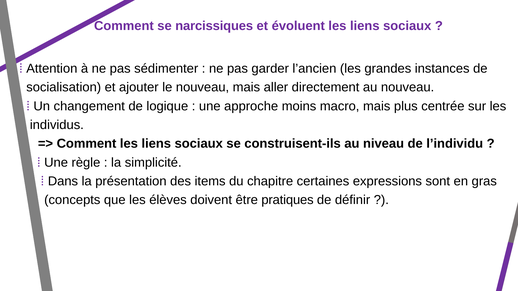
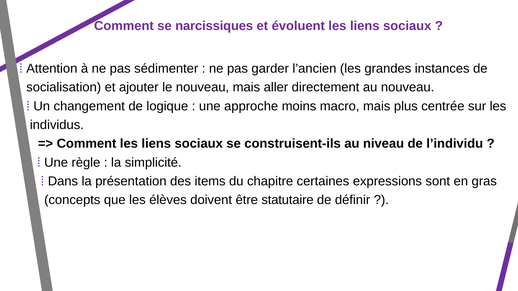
pratiques: pratiques -> statutaire
